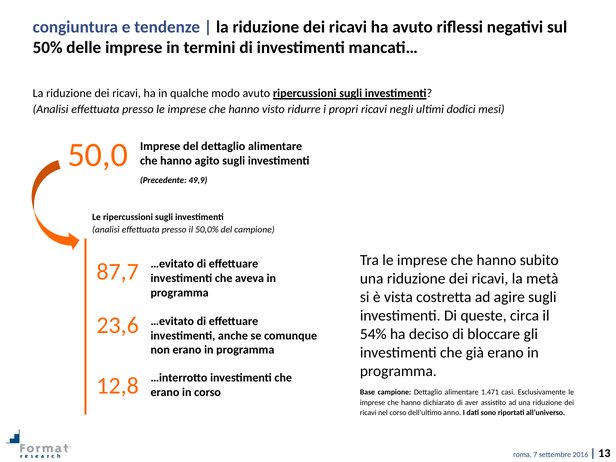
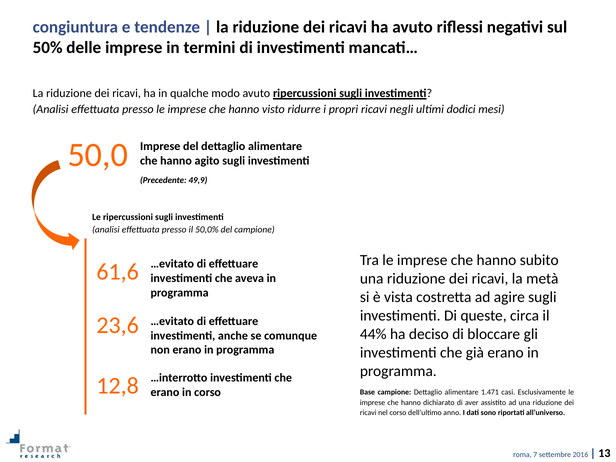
87,7: 87,7 -> 61,6
54%: 54% -> 44%
